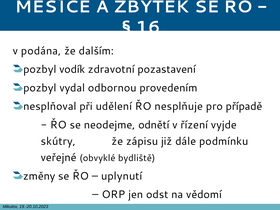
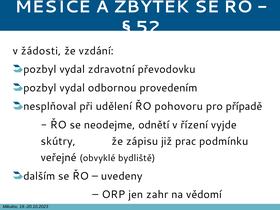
16: 16 -> 52
podána: podána -> žádosti
dalším: dalším -> vzdání
vodík at (72, 69): vodík -> vydal
pozastavení: pozastavení -> převodovku
nesplňuje: nesplňuje -> pohovoru
dále: dále -> prac
změny: změny -> dalším
uplynutí: uplynutí -> uvedeny
odst: odst -> zahr
